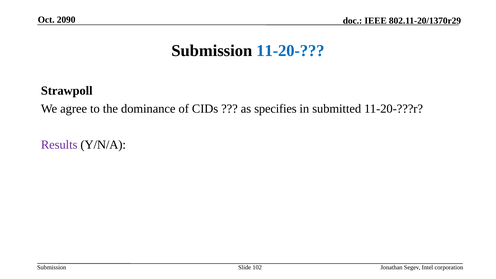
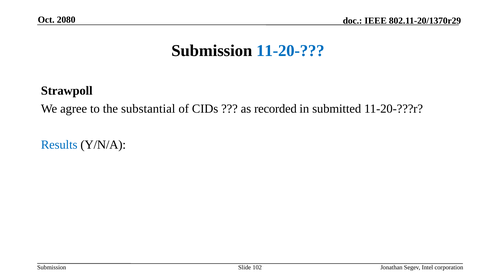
2090: 2090 -> 2080
dominance: dominance -> substantial
specifies: specifies -> recorded
Results colour: purple -> blue
